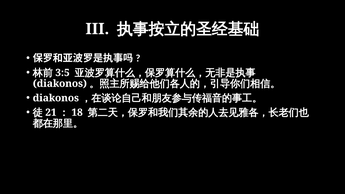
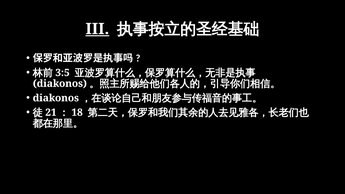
III underline: none -> present
